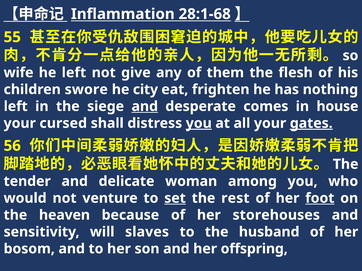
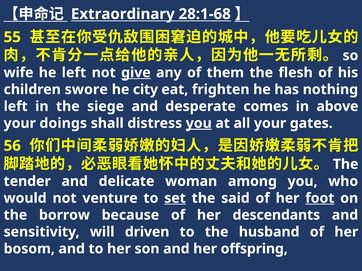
Inflammation: Inflammation -> Extraordinary
give underline: none -> present
and at (145, 107) underline: present -> none
house: house -> above
cursed: cursed -> doings
gates underline: present -> none
rest: rest -> said
heaven: heaven -> borrow
storehouses: storehouses -> descendants
slaves: slaves -> driven
